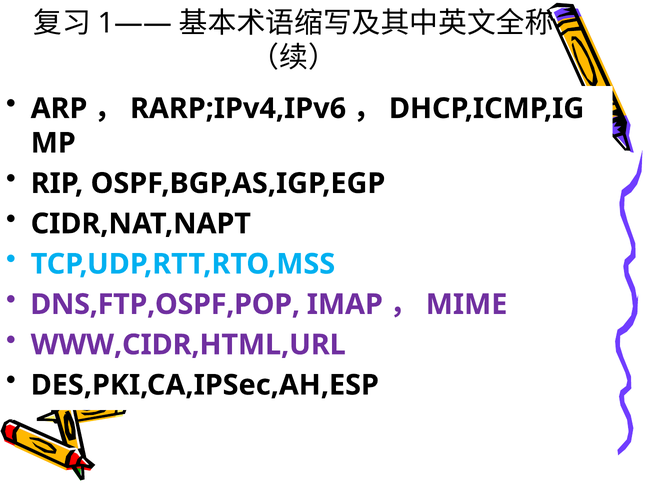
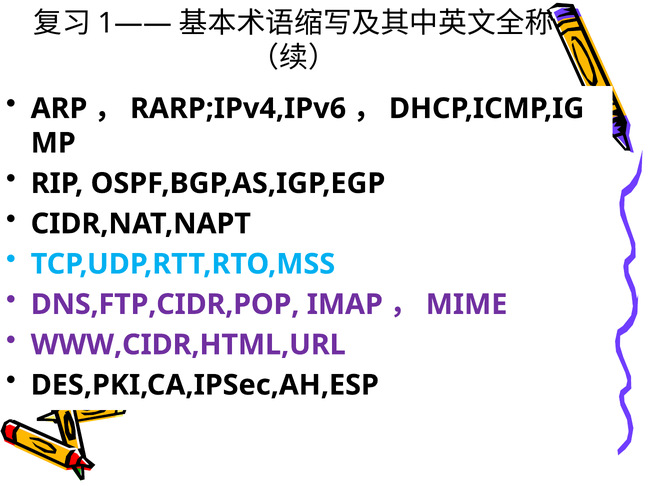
DNS,FTP,OSPF,POP: DNS,FTP,OSPF,POP -> DNS,FTP,CIDR,POP
